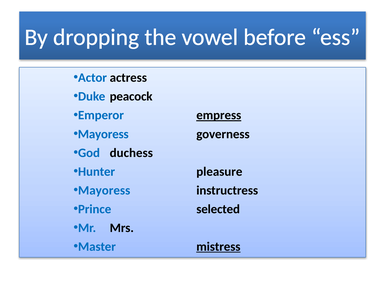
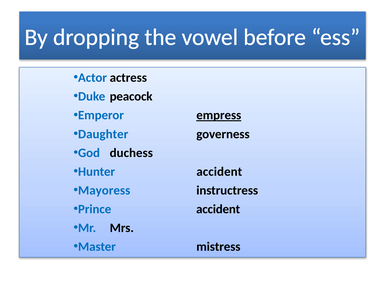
Mayoress at (103, 134): Mayoress -> Daughter
Hunter pleasure: pleasure -> accident
Prince selected: selected -> accident
mistress underline: present -> none
